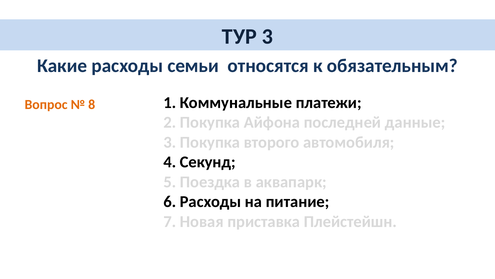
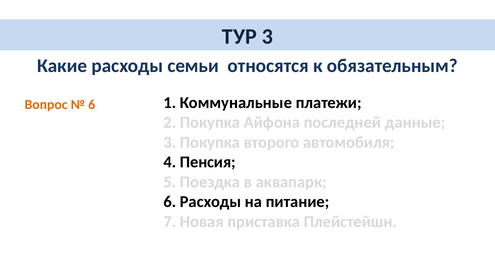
8 at (92, 104): 8 -> 6
Секунд: Секунд -> Пенсия
